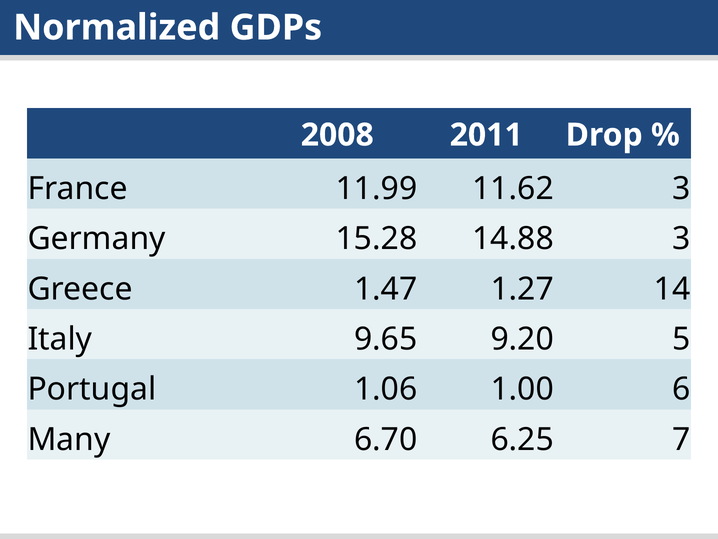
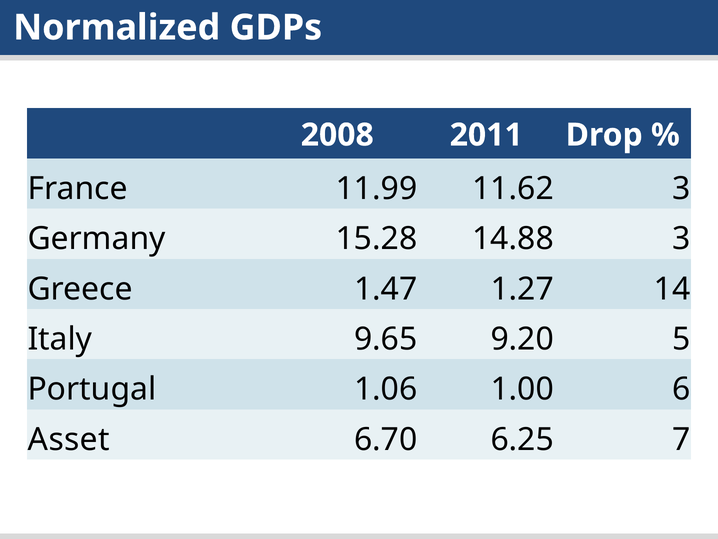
Many: Many -> Asset
